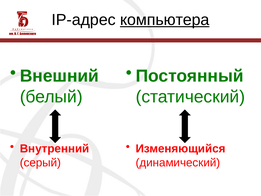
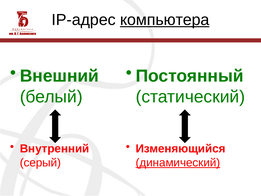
динамический underline: none -> present
